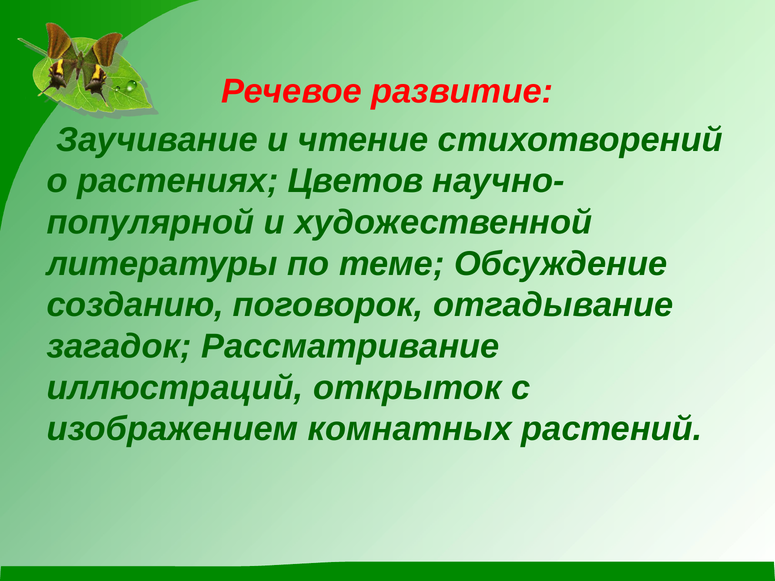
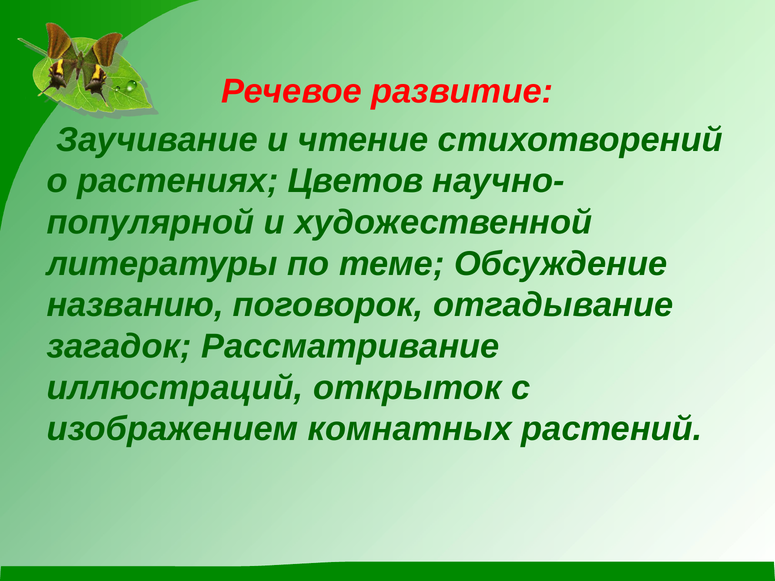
созданию: созданию -> названию
